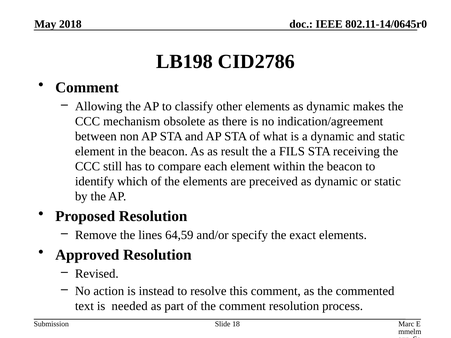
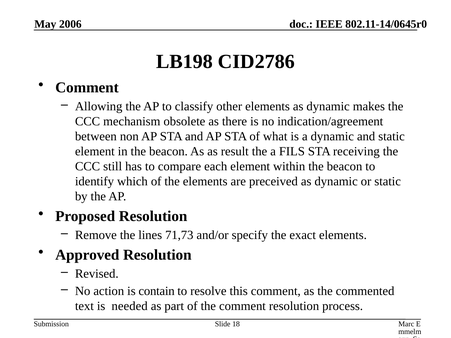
2018: 2018 -> 2006
64,59: 64,59 -> 71,73
instead: instead -> contain
